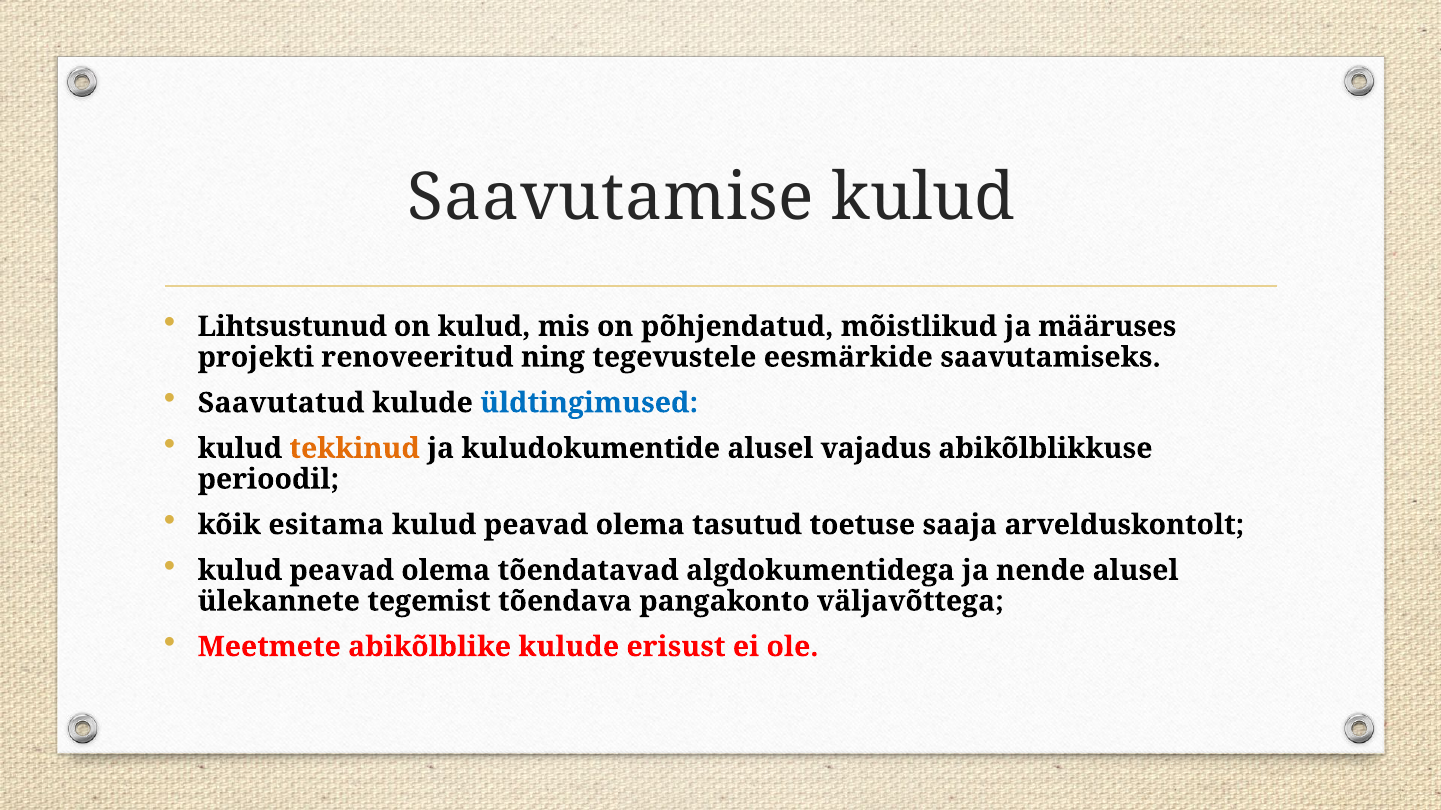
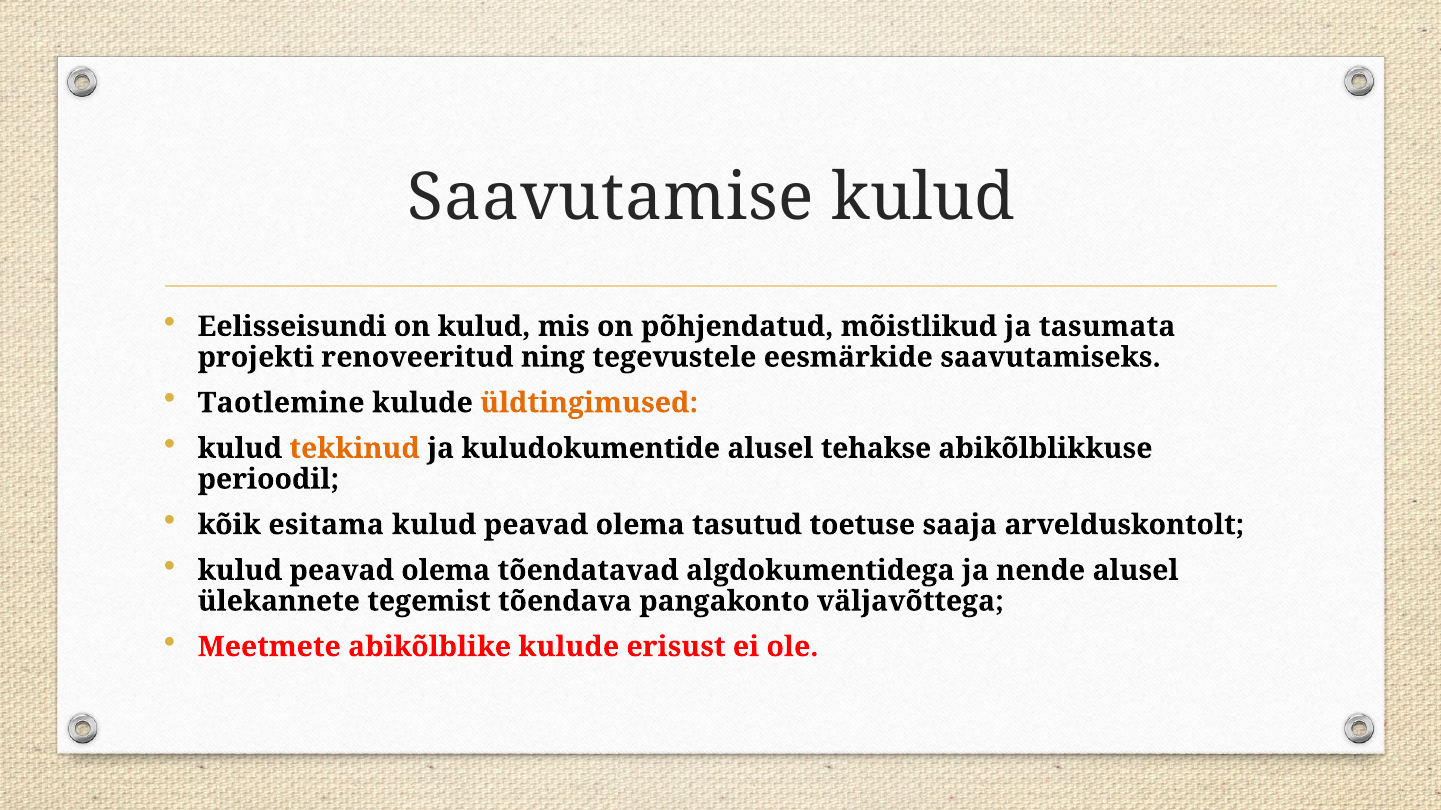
Lihtsustunud: Lihtsustunud -> Eelisseisundi
määruses: määruses -> tasumata
Saavutatud: Saavutatud -> Taotlemine
üldtingimused colour: blue -> orange
vajadus: vajadus -> tehakse
